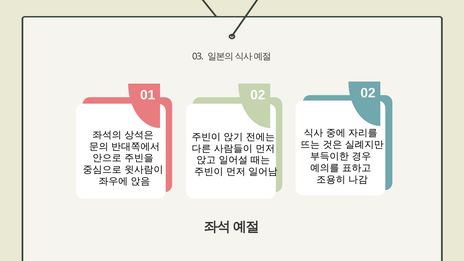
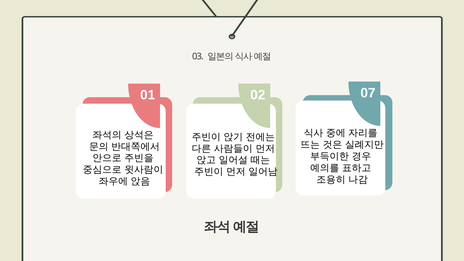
02 02: 02 -> 07
